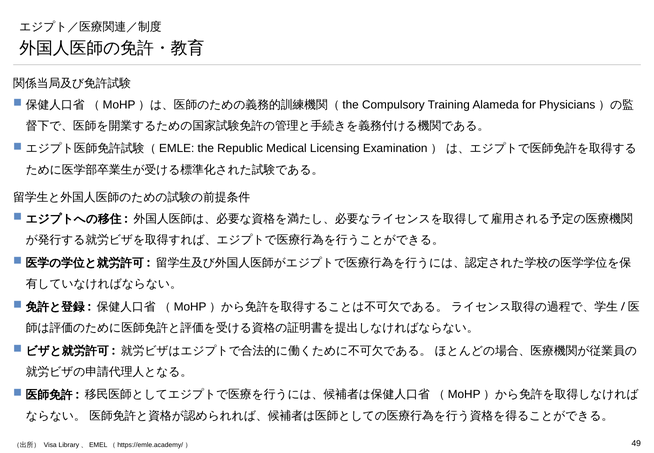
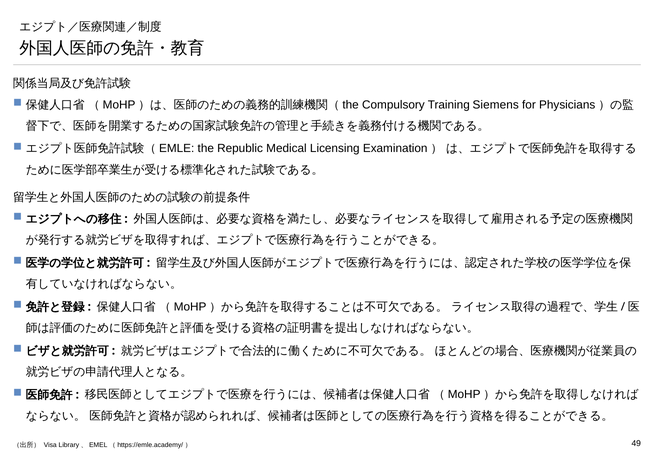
Alameda: Alameda -> Siemens
